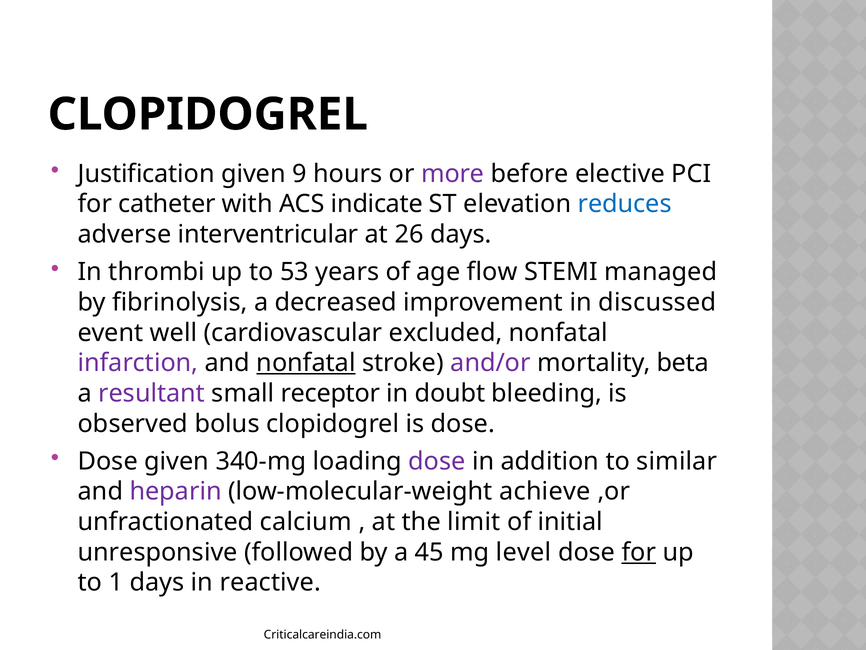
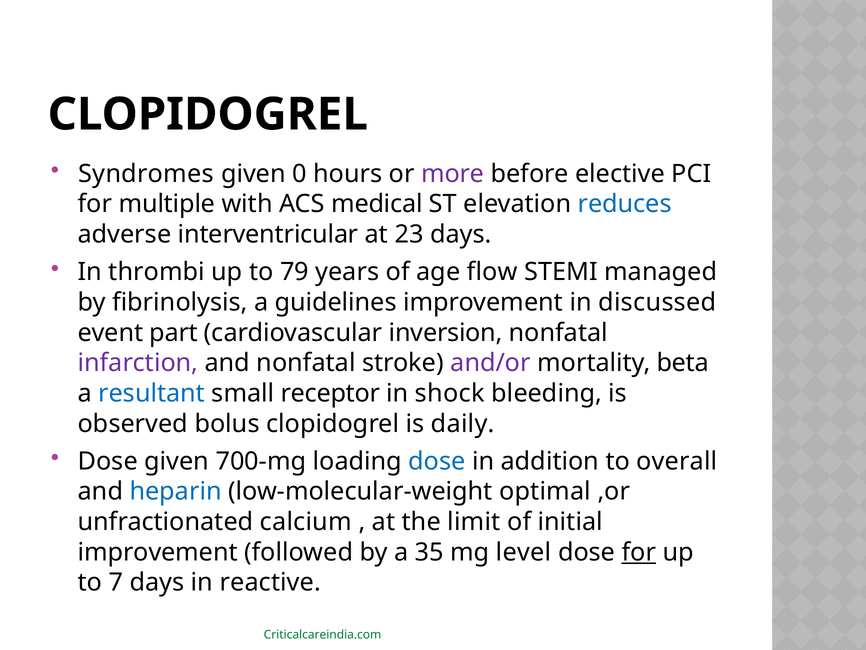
Justification: Justification -> Syndromes
9: 9 -> 0
catheter: catheter -> multiple
indicate: indicate -> medical
26: 26 -> 23
53: 53 -> 79
decreased: decreased -> guidelines
well: well -> part
excluded: excluded -> inversion
nonfatal at (306, 363) underline: present -> none
resultant colour: purple -> blue
doubt: doubt -> shock
is dose: dose -> daily
340-mg: 340-mg -> 700-mg
dose at (437, 461) colour: purple -> blue
similar: similar -> overall
heparin colour: purple -> blue
achieve: achieve -> optimal
unresponsive at (158, 552): unresponsive -> improvement
45: 45 -> 35
1: 1 -> 7
Criticalcareindia.com colour: black -> green
